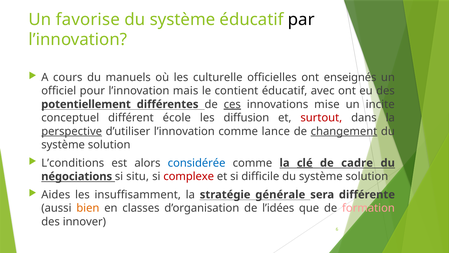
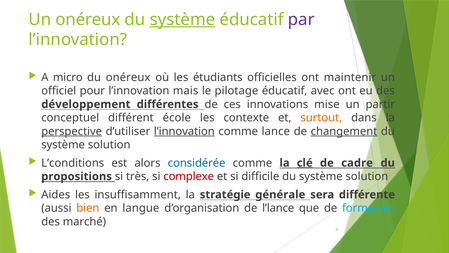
Un favorise: favorise -> onéreux
système at (183, 19) underline: none -> present
par colour: black -> purple
cours: cours -> micro
du manuels: manuels -> onéreux
culturelle: culturelle -> étudiants
enseignés: enseignés -> maintenir
contient: contient -> pilotage
potentiellement: potentiellement -> développement
ces underline: present -> none
incite: incite -> partir
diffusion: diffusion -> contexte
surtout colour: red -> orange
l’innovation at (184, 131) underline: none -> present
négociations: négociations -> propositions
situ: situ -> très
classes: classes -> langue
l’idées: l’idées -> l’lance
formation colour: pink -> light blue
innover: innover -> marché
